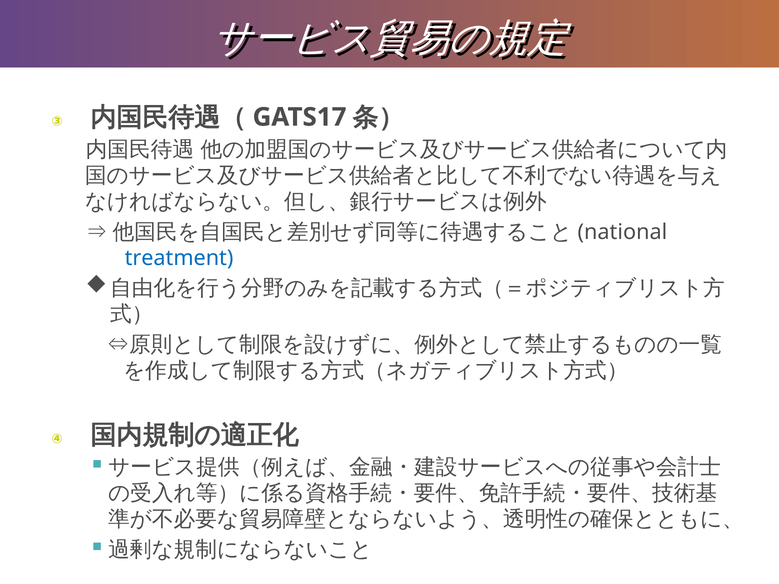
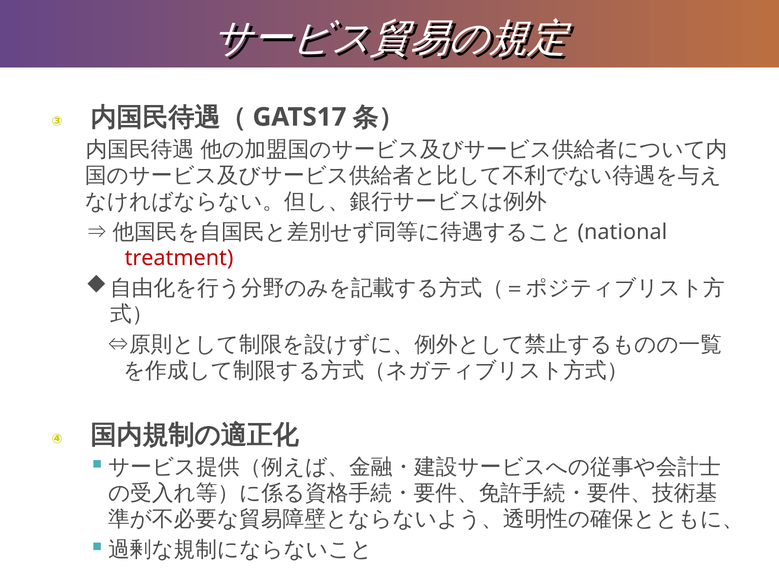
treatment colour: blue -> red
